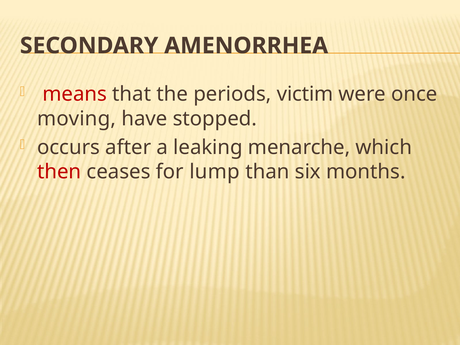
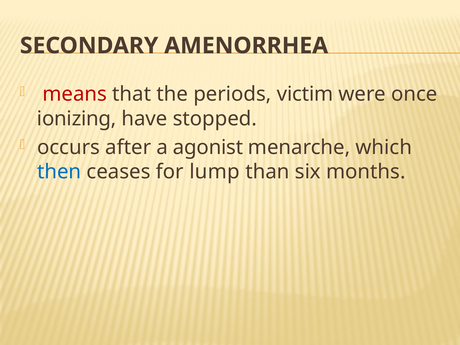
moving: moving -> ionizing
leaking: leaking -> agonist
then colour: red -> blue
